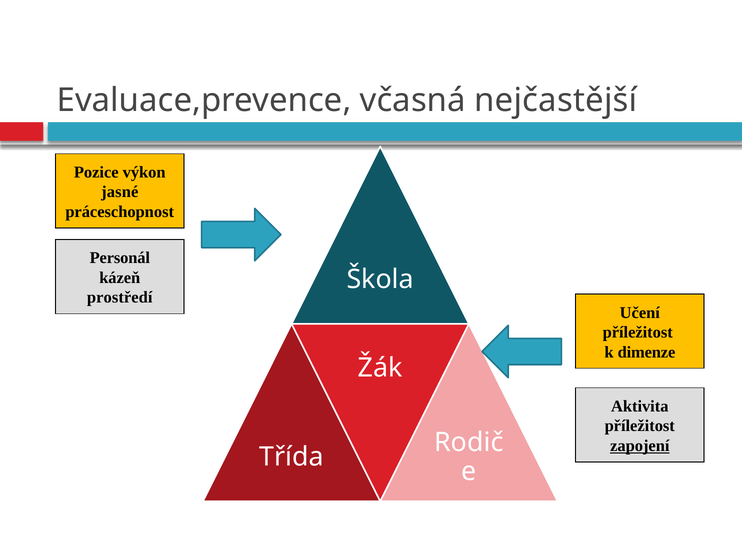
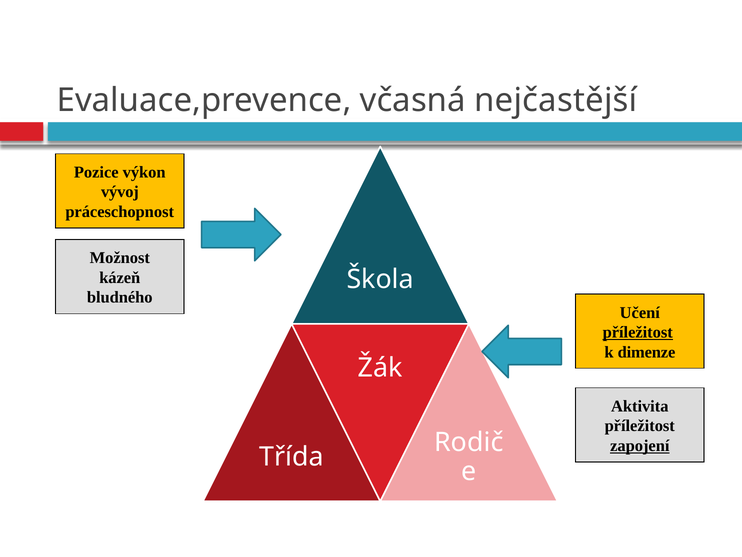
jasné: jasné -> vývoj
Personál: Personál -> Možnost
prostředí: prostředí -> bludného
příležitost at (638, 332) underline: none -> present
